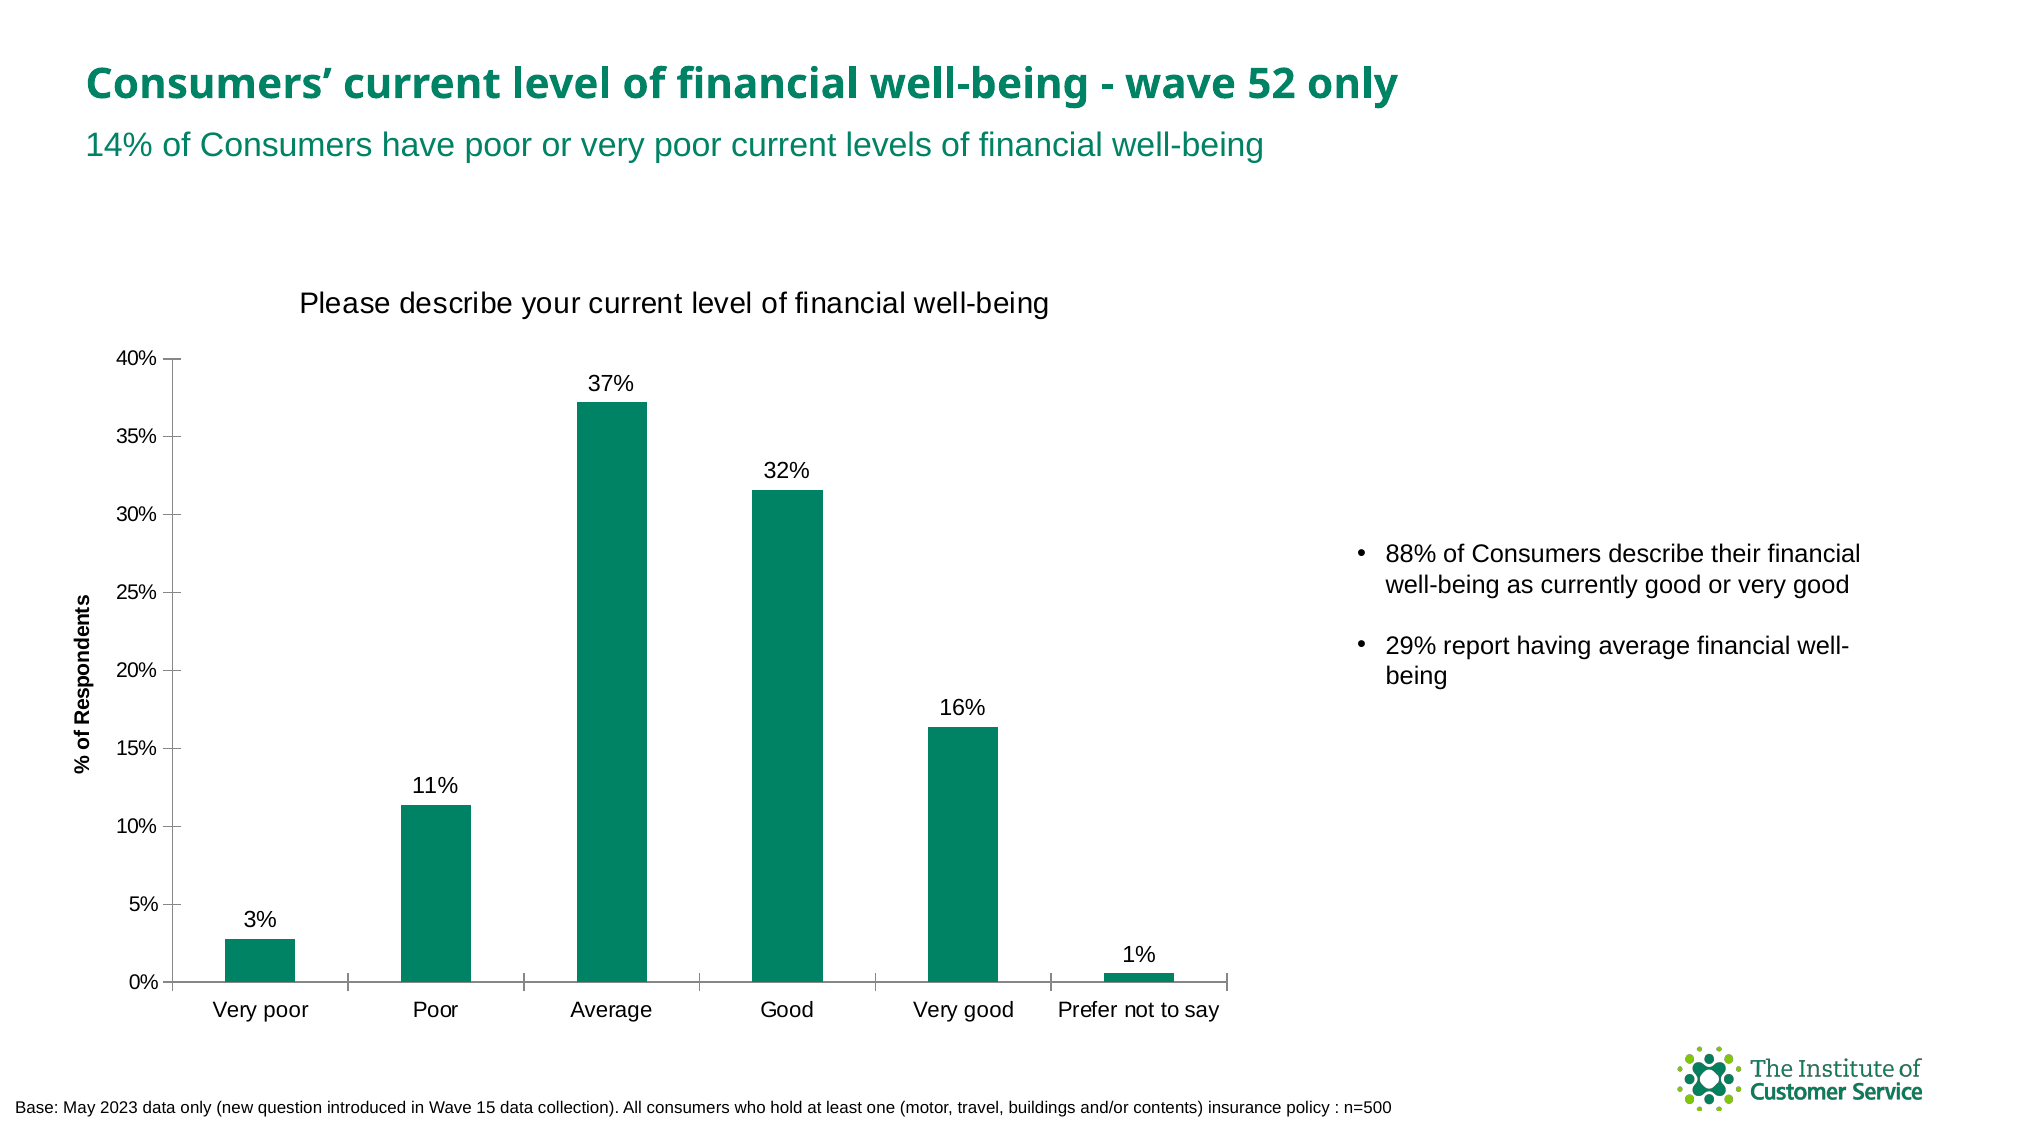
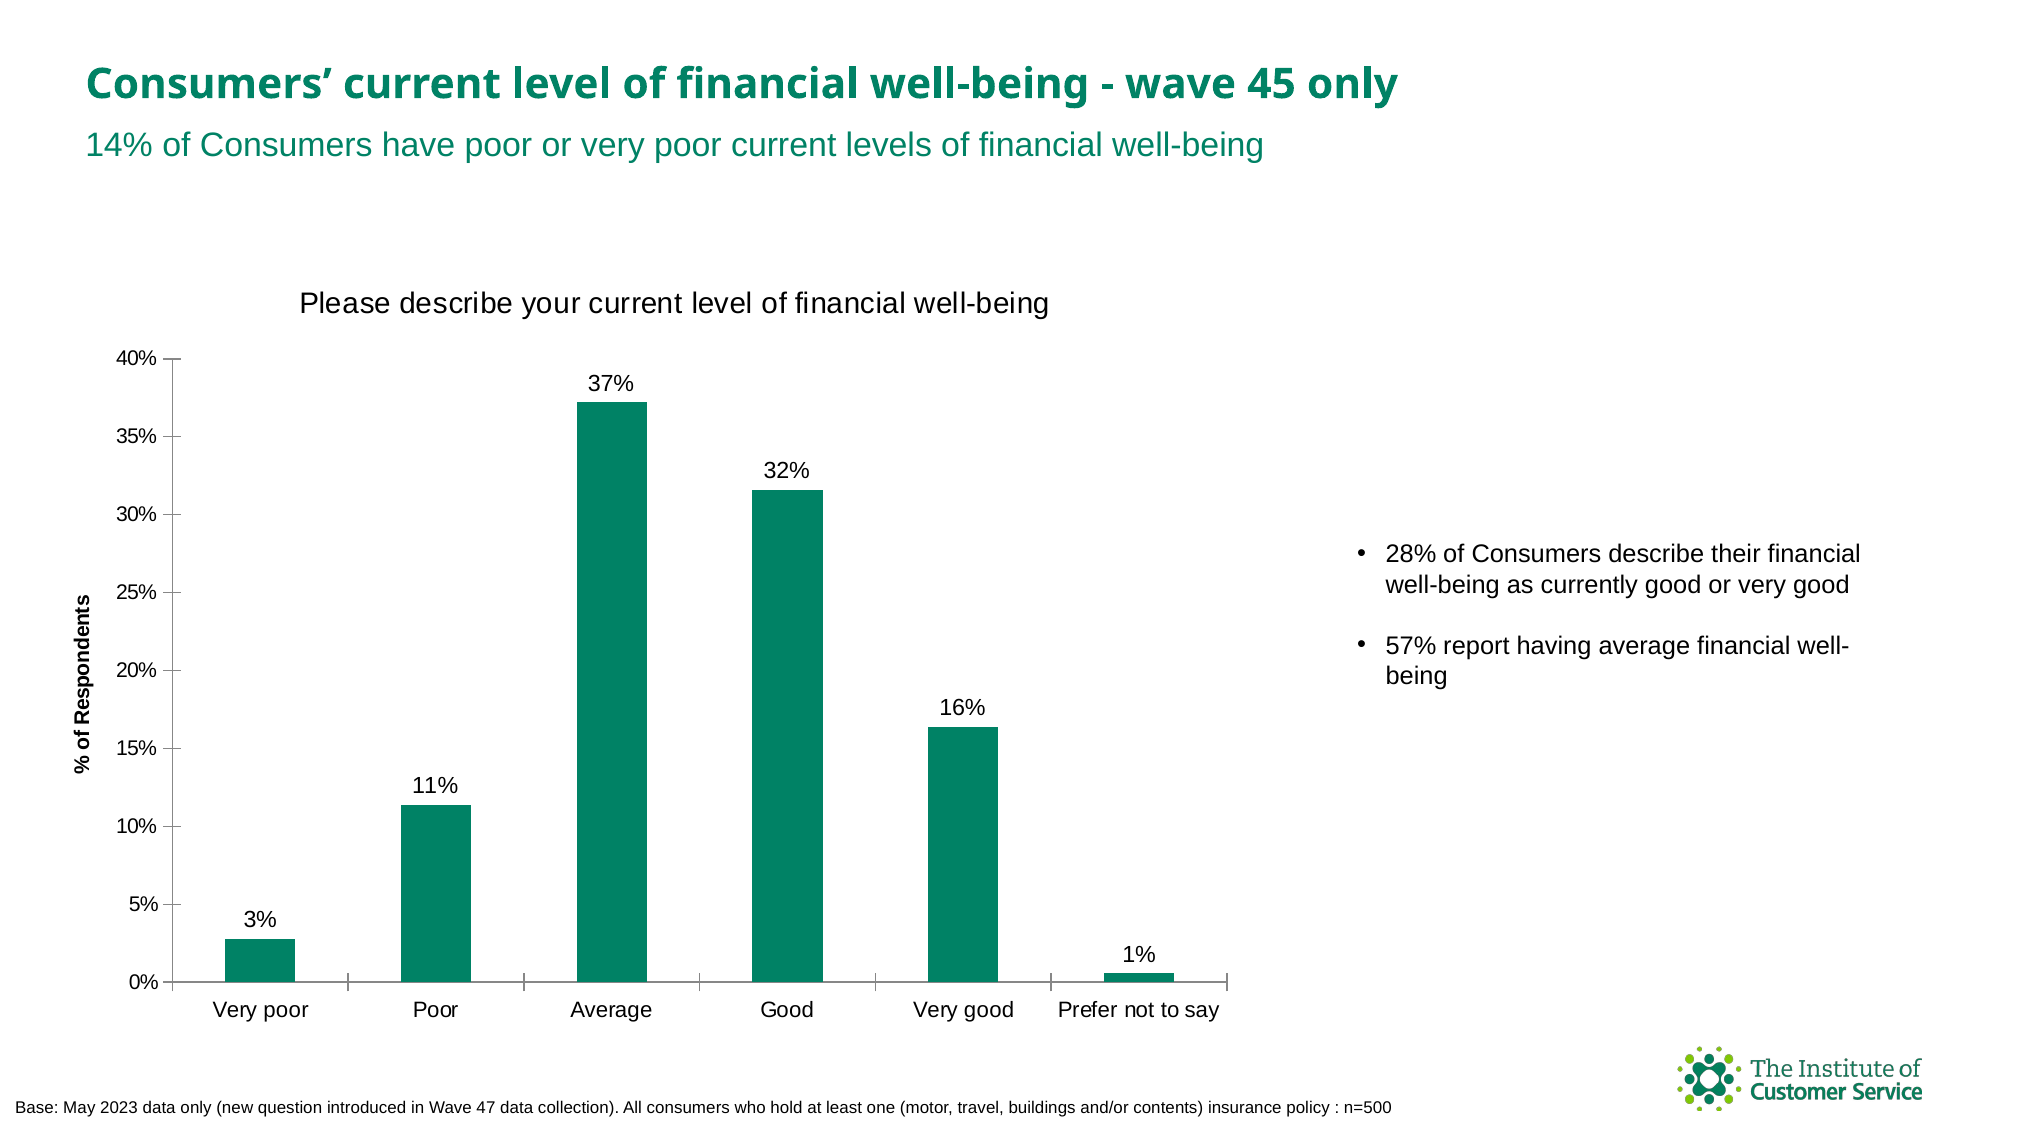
52: 52 -> 45
88%: 88% -> 28%
29%: 29% -> 57%
15: 15 -> 47
